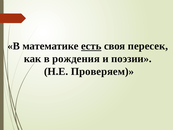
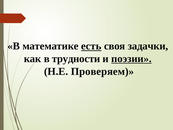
пересек: пересек -> задачки
рождения: рождения -> трудности
поэзии underline: none -> present
